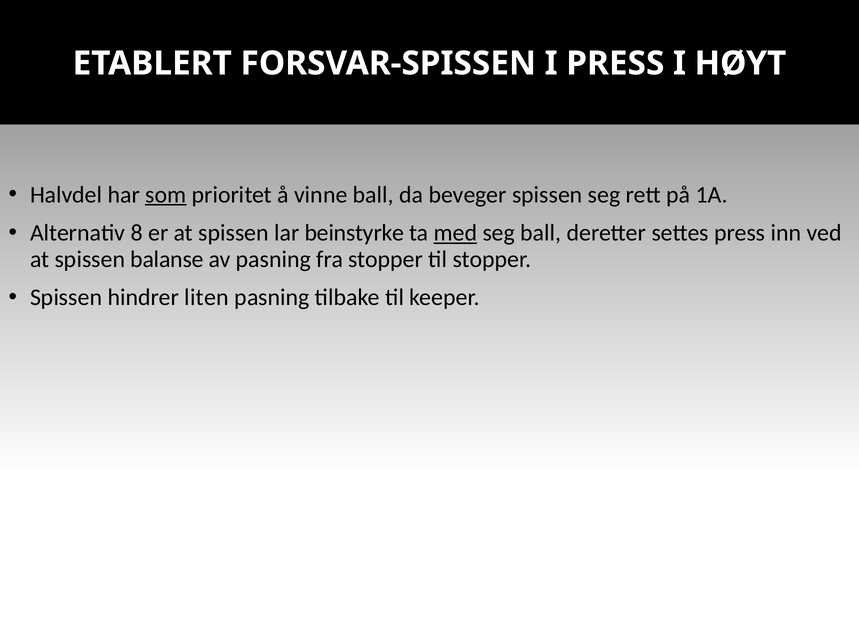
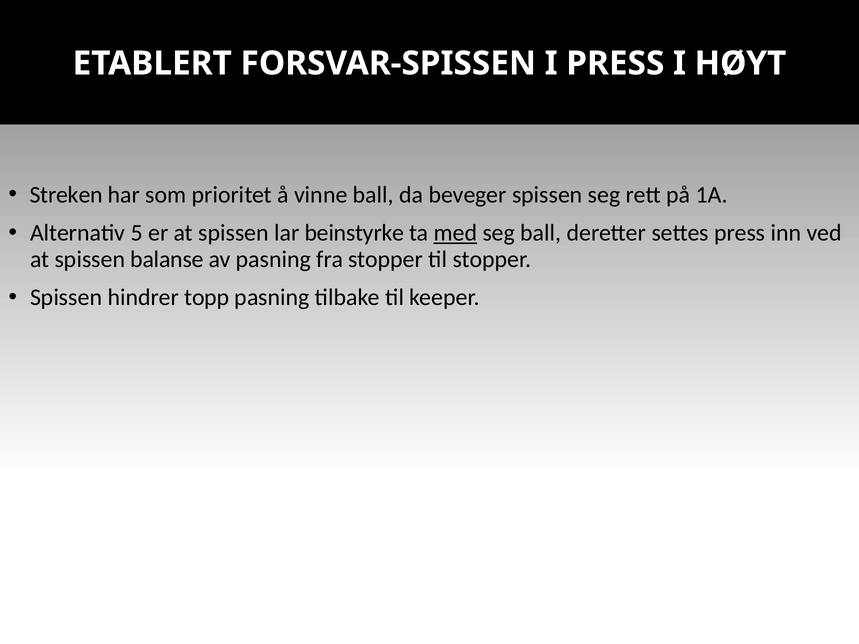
Halvdel: Halvdel -> Streken
som underline: present -> none
8: 8 -> 5
liten: liten -> topp
